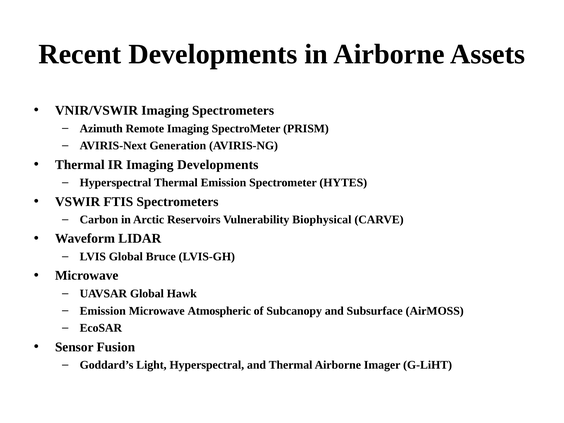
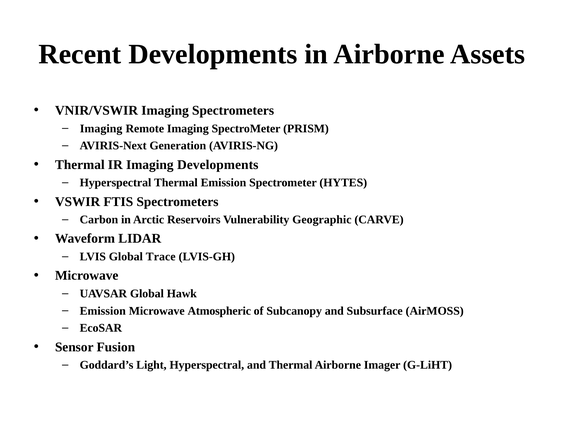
Azimuth at (101, 129): Azimuth -> Imaging
Biophysical: Biophysical -> Geographic
Bruce: Bruce -> Trace
